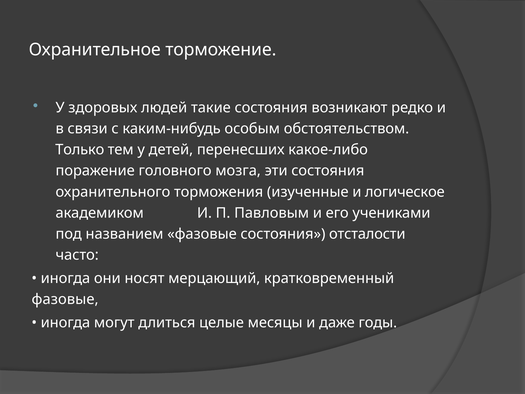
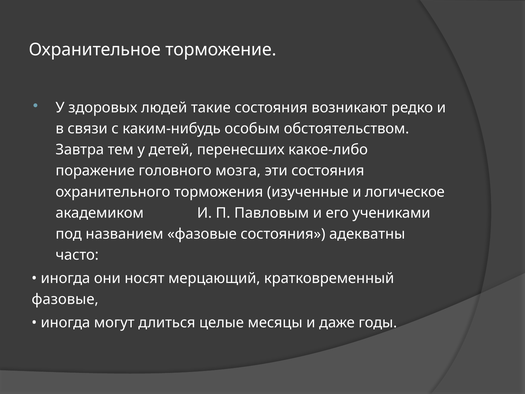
Только: Только -> Завтра
отсталости: отсталости -> адекватны
